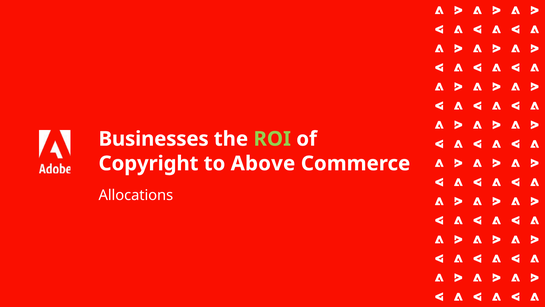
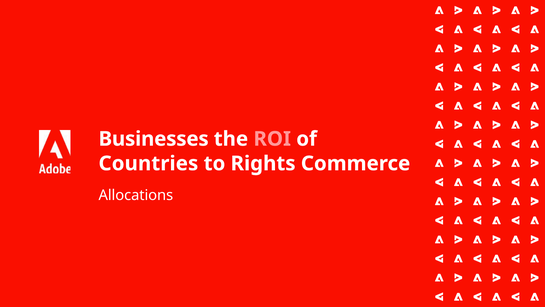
ROI colour: light green -> pink
Copyright: Copyright -> Countries
Above: Above -> Rights
